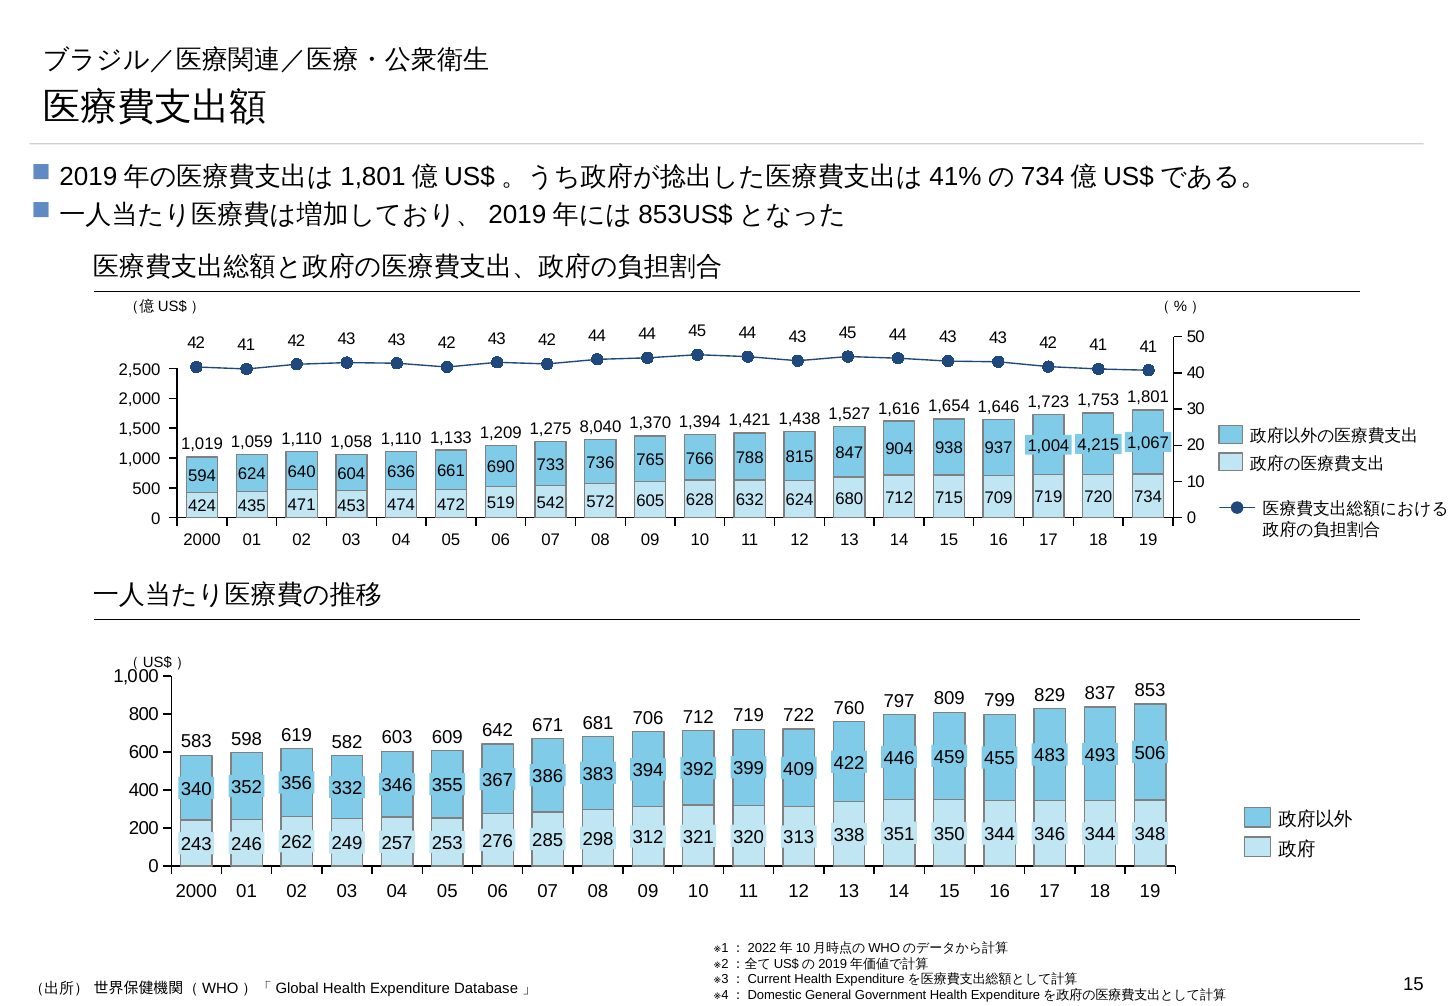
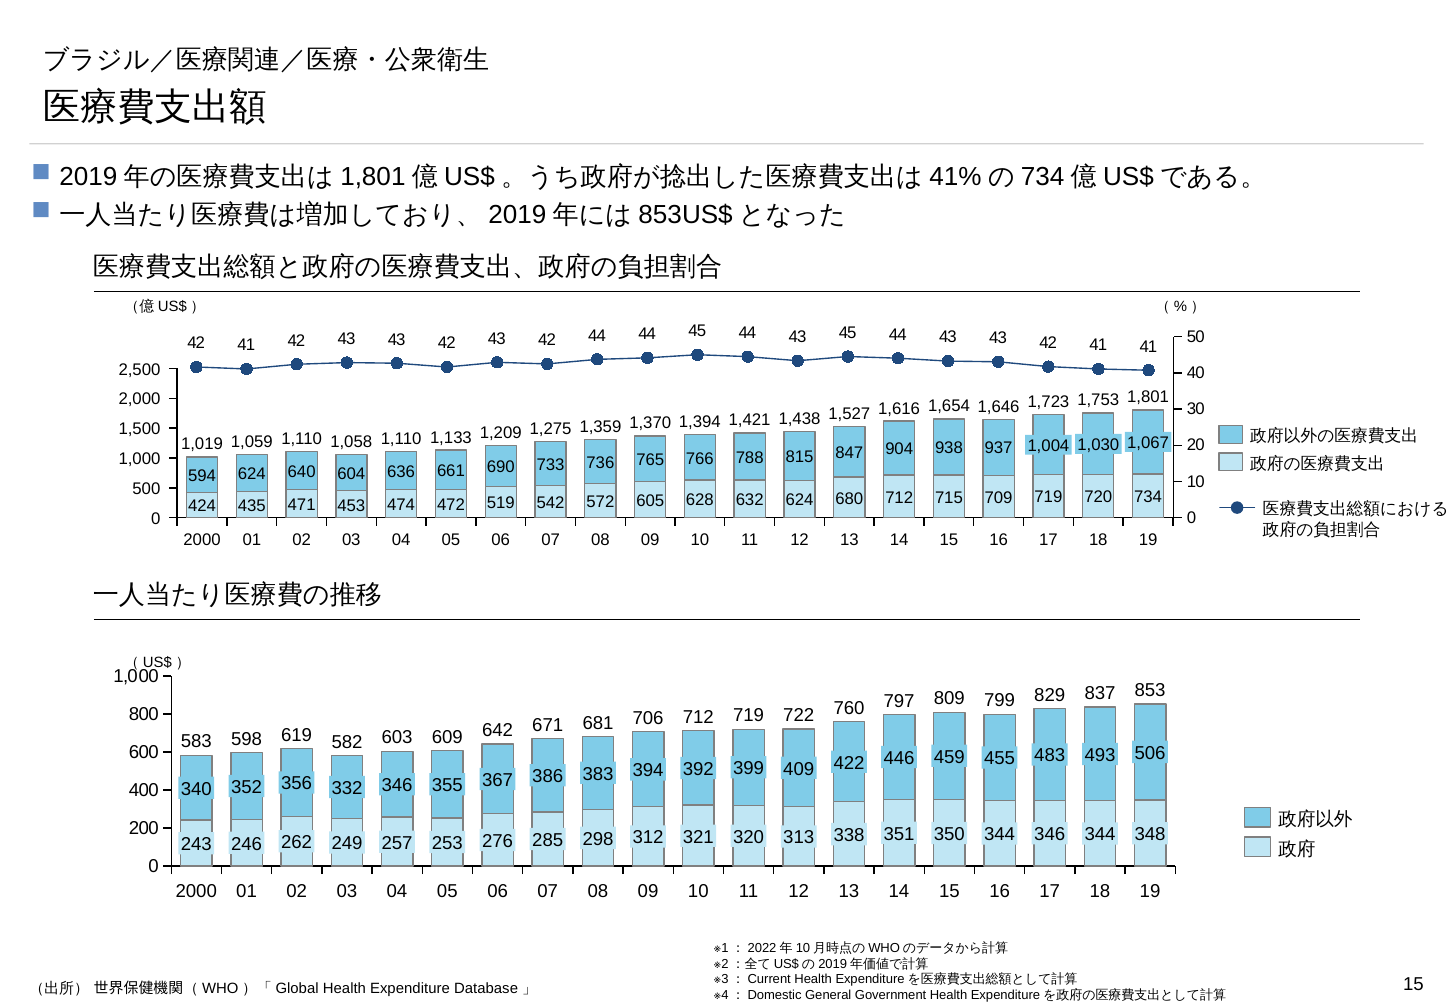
8,040: 8,040 -> 1,359
4,215: 4,215 -> 1,030
